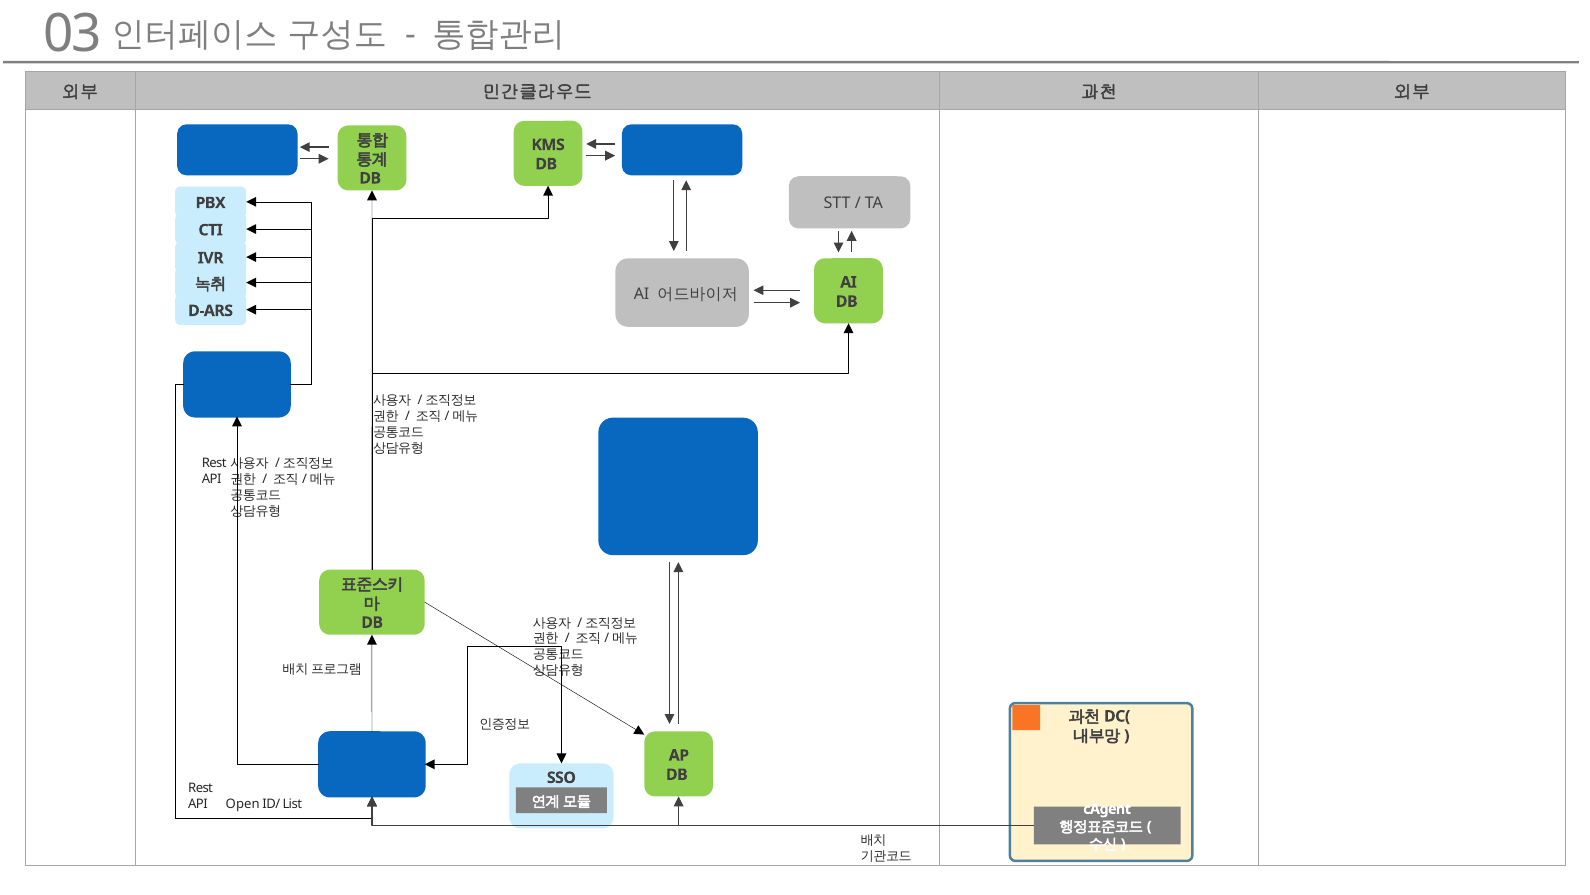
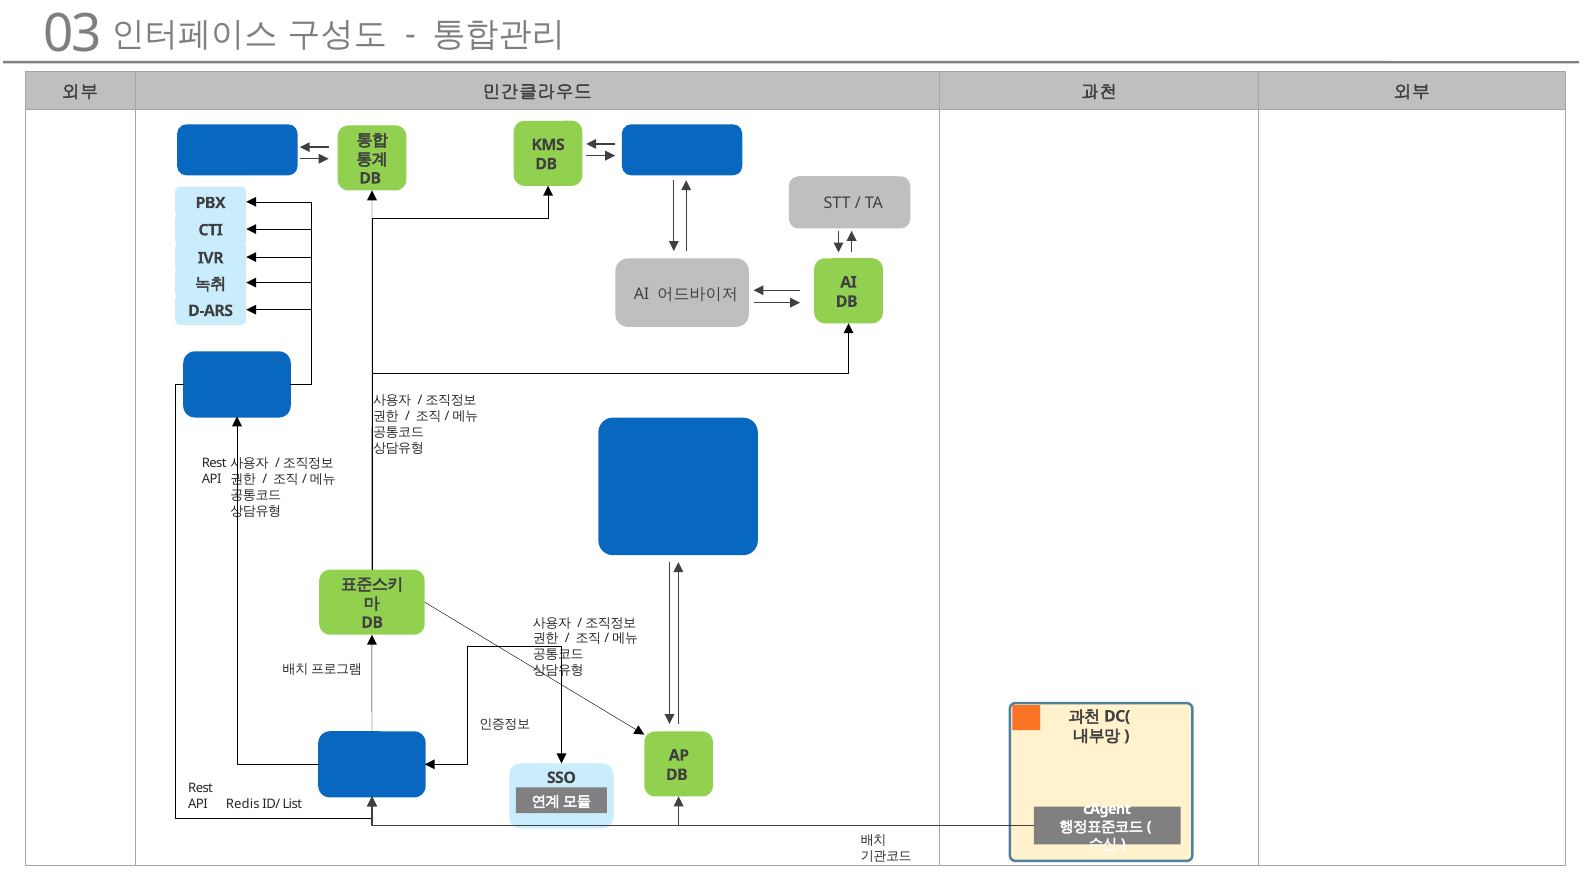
Open: Open -> Redis
